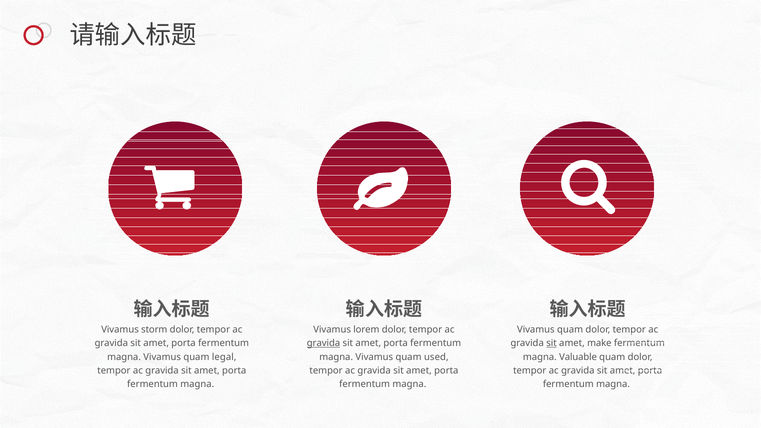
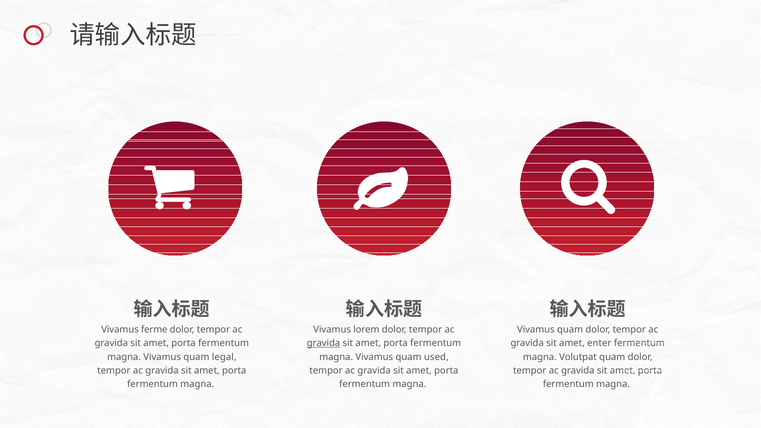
storm: storm -> ferme
sit at (552, 343) underline: present -> none
make: make -> enter
Valuable: Valuable -> Volutpat
